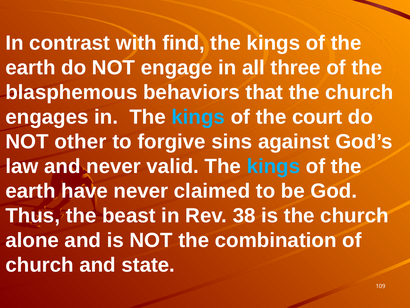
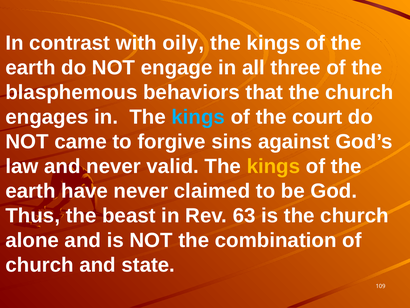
find: find -> oily
other: other -> came
kings at (273, 166) colour: light blue -> yellow
38: 38 -> 63
